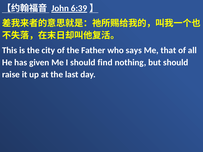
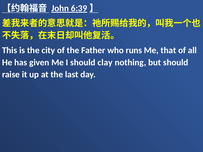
says: says -> runs
find: find -> clay
